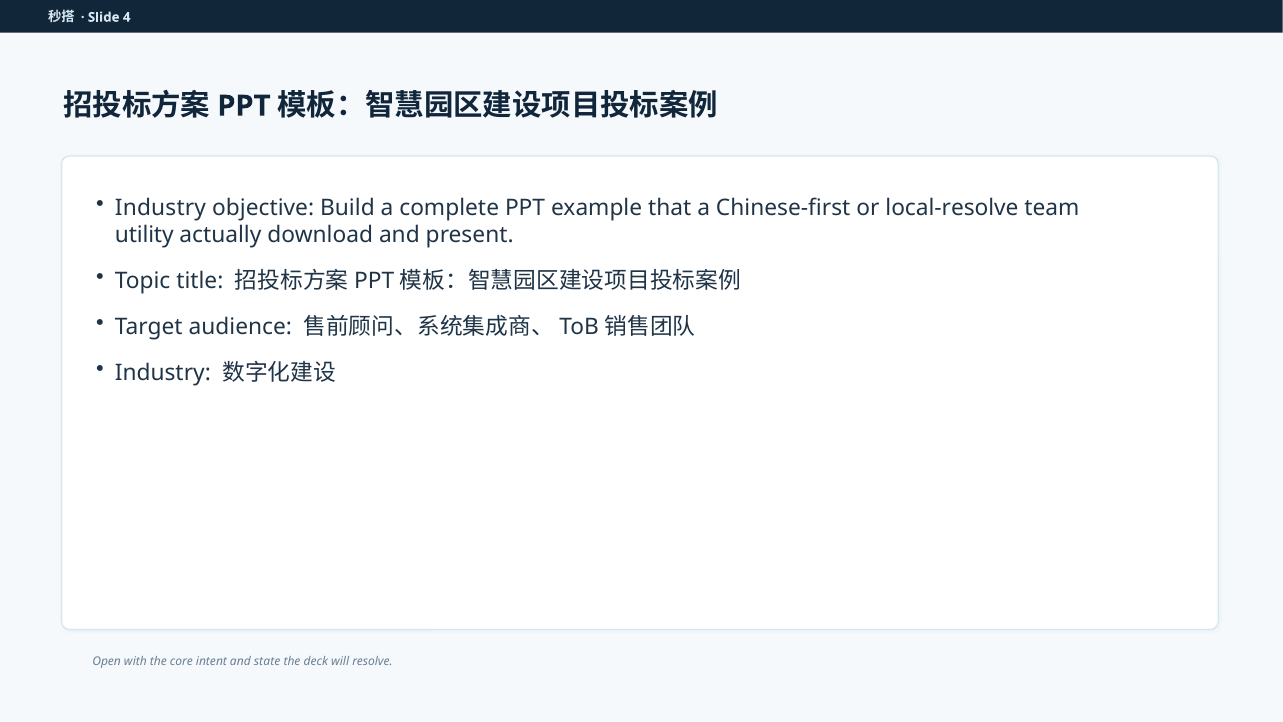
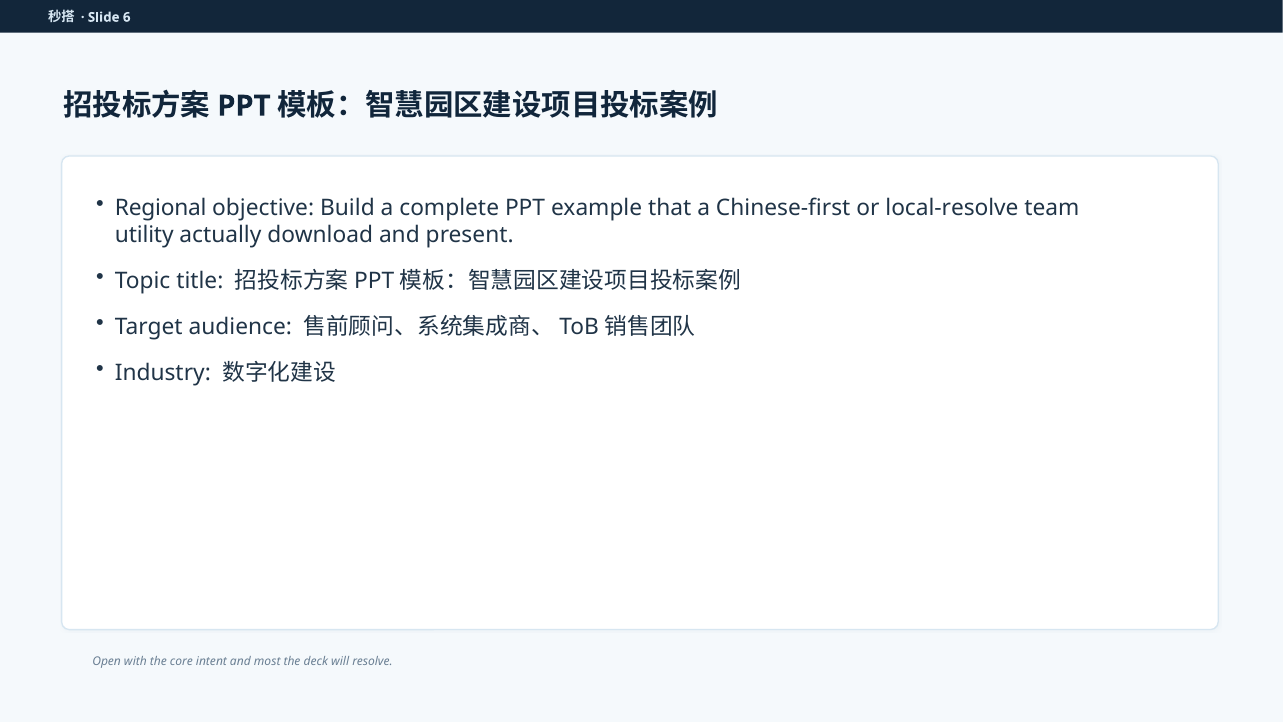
4: 4 -> 6
Industry at (160, 208): Industry -> Regional
state: state -> most
